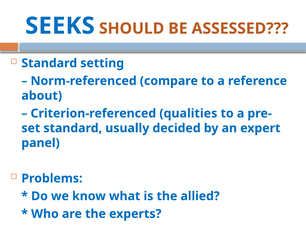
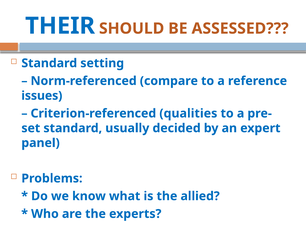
SEEKS: SEEKS -> THEIR
about: about -> issues
